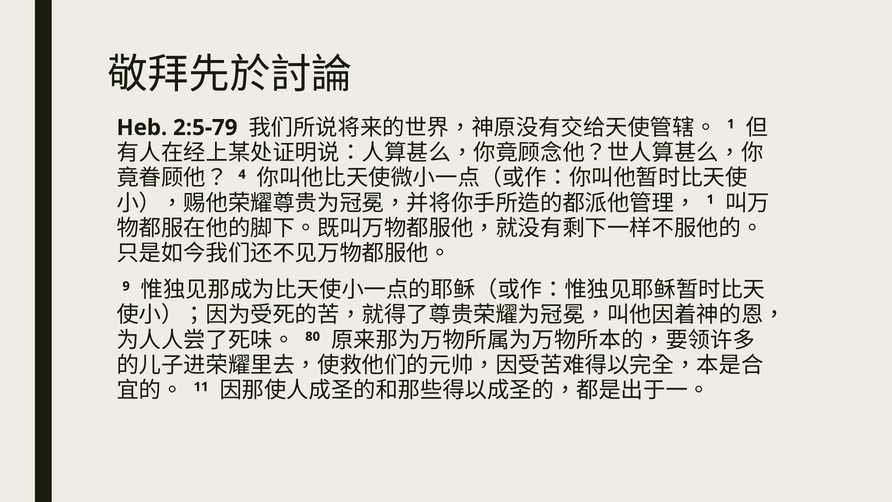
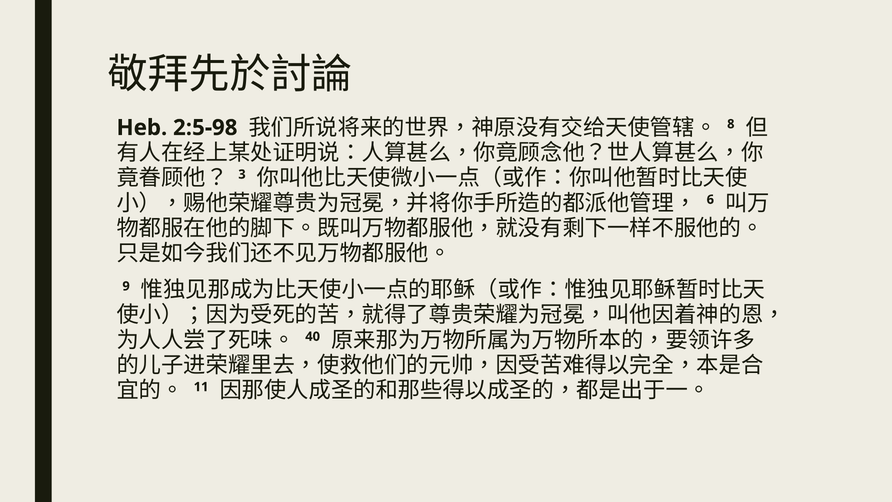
2:5-79: 2:5-79 -> 2:5-98
1 at (731, 124): 1 -> 8
4: 4 -> 3
1 at (710, 199): 1 -> 6
80: 80 -> 40
